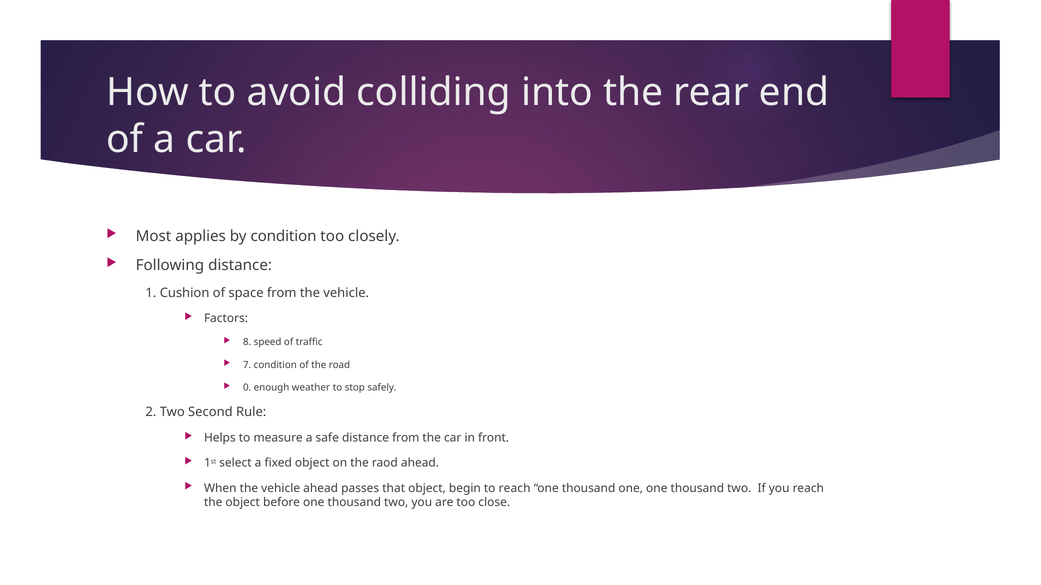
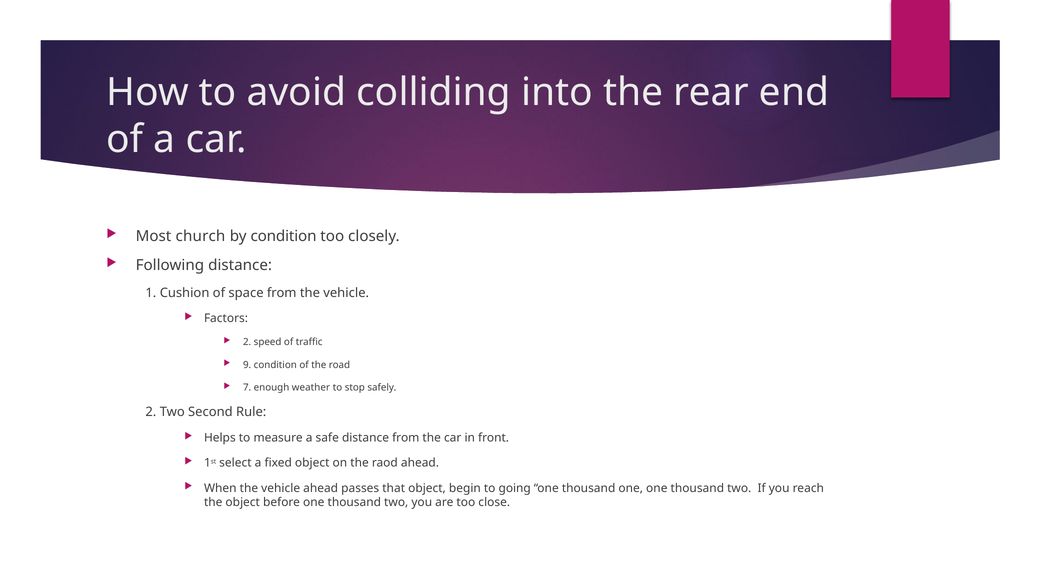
applies: applies -> church
8 at (247, 343): 8 -> 2
7: 7 -> 9
0: 0 -> 7
to reach: reach -> going
